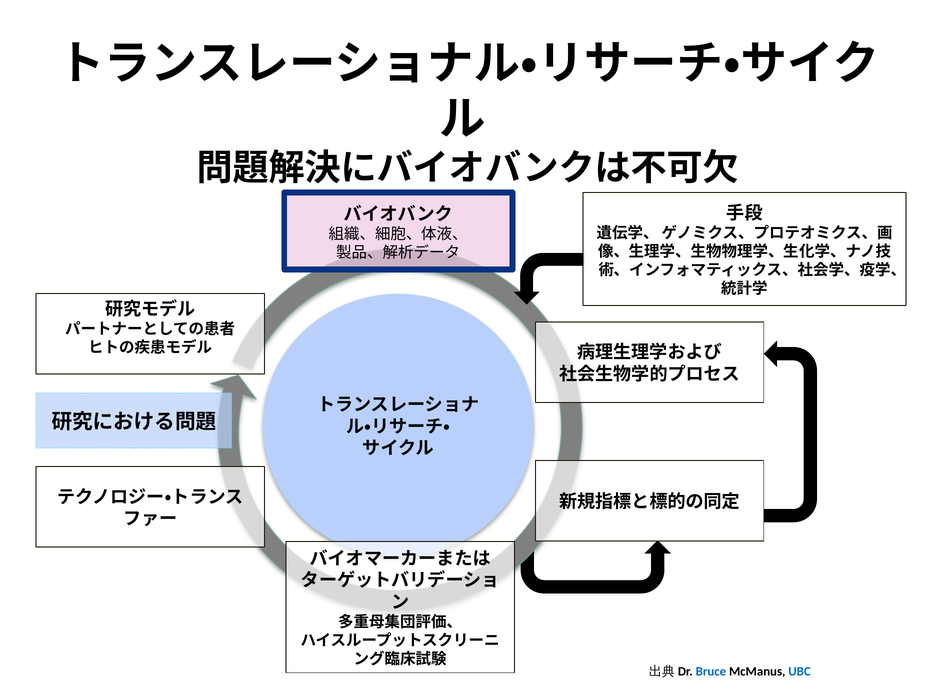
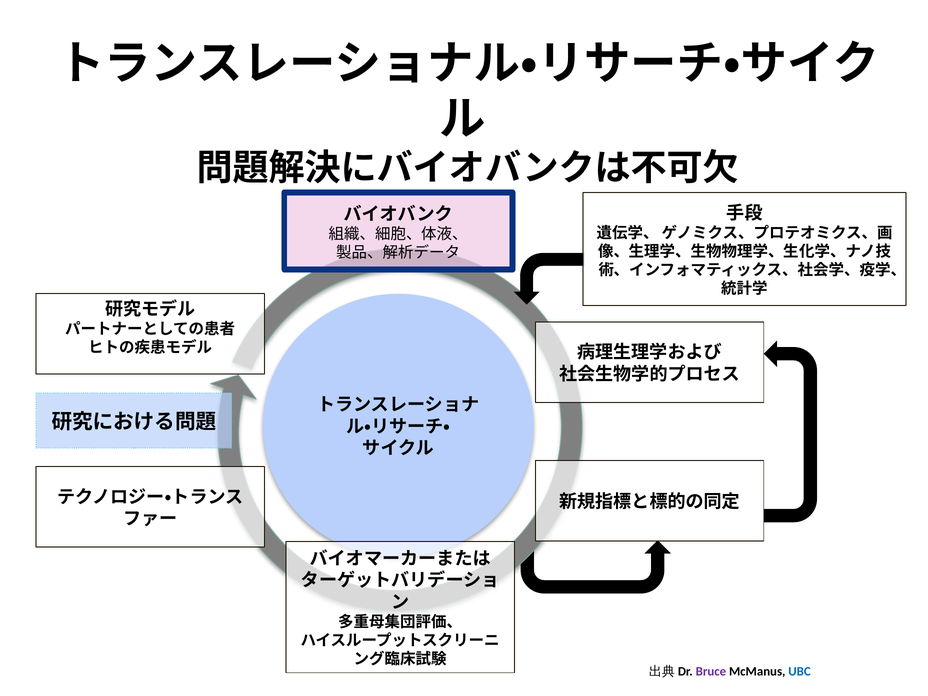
Bruce colour: blue -> purple
